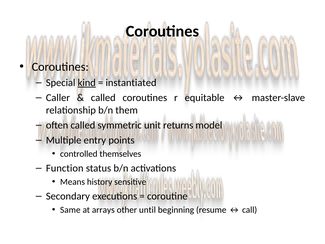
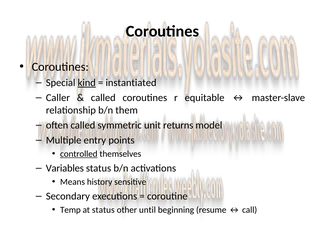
controlled underline: none -> present
Function: Function -> Variables
Same: Same -> Temp
at arrays: arrays -> status
